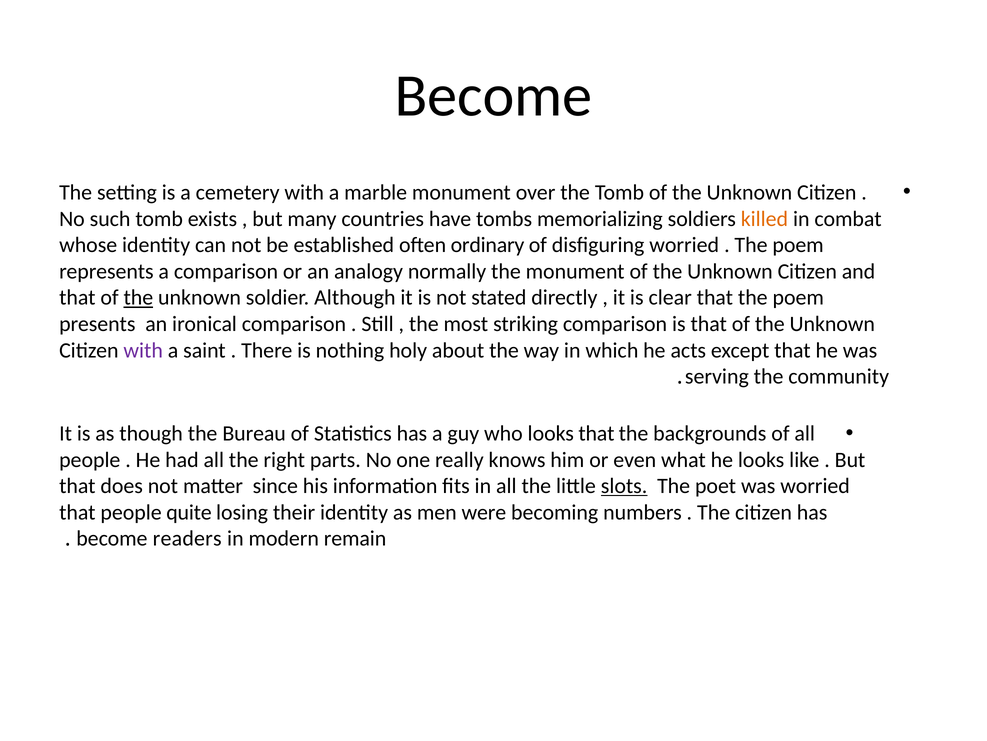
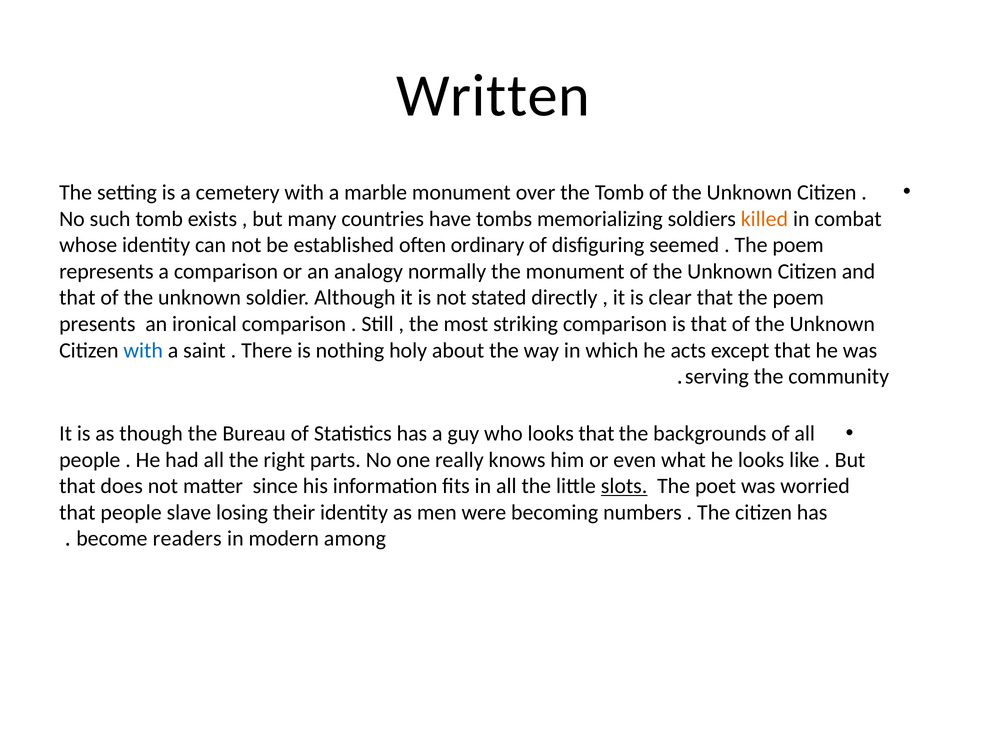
Become at (493, 96): Become -> Written
disfiguring worried: worried -> seemed
the at (138, 297) underline: present -> none
with at (143, 350) colour: purple -> blue
quite: quite -> slave
remain: remain -> among
